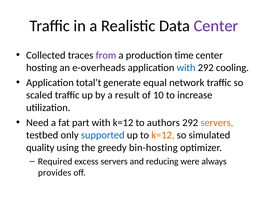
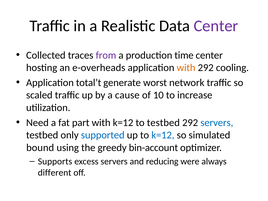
with at (186, 68) colour: blue -> orange
equal: equal -> worst
result: result -> cause
to authors: authors -> testbed
servers at (217, 123) colour: orange -> blue
k=12 at (163, 135) colour: orange -> blue
quality: quality -> bound
bin-hosting: bin-hosting -> bin-account
Required: Required -> Supports
provides: provides -> different
